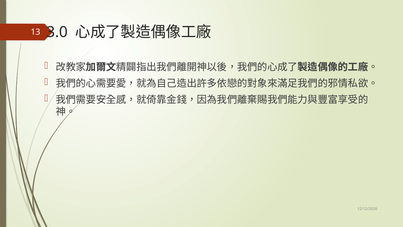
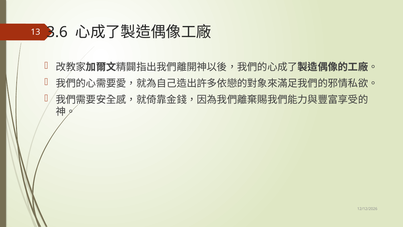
3.0: 3.0 -> 3.6
